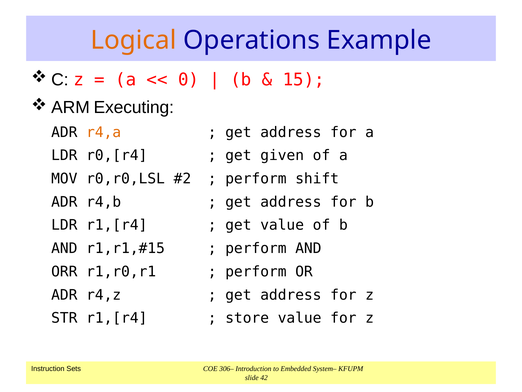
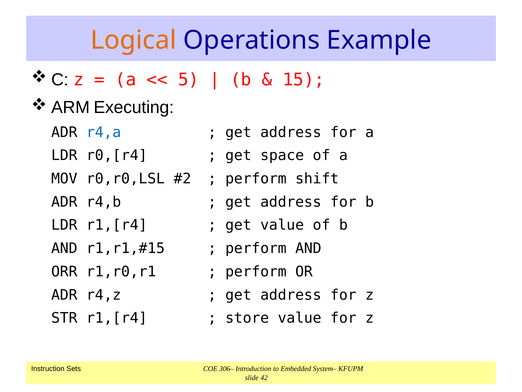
0: 0 -> 5
r4,a colour: orange -> blue
given: given -> space
